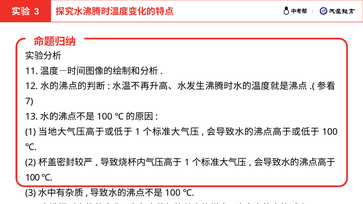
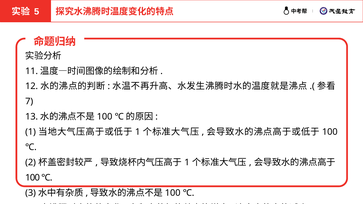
3 at (37, 12): 3 -> 5
